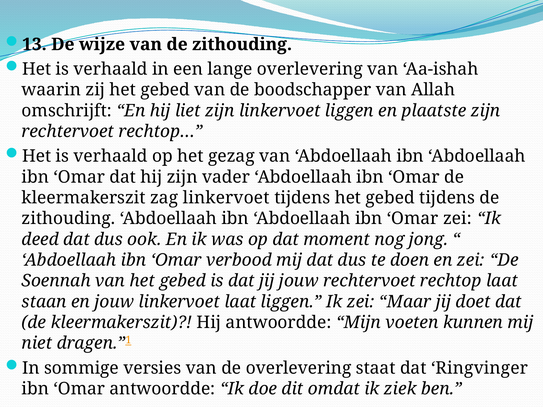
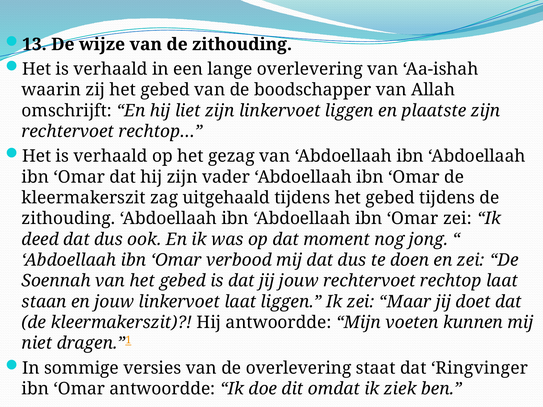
zag linkervoet: linkervoet -> uitgehaald
